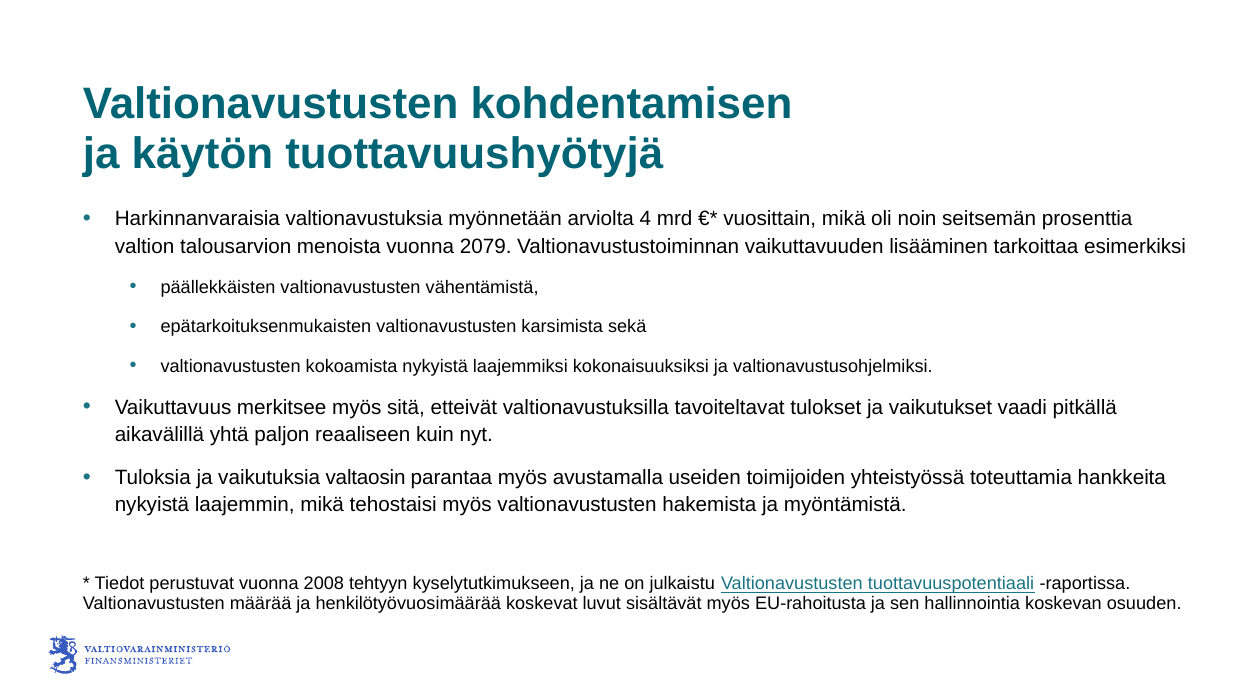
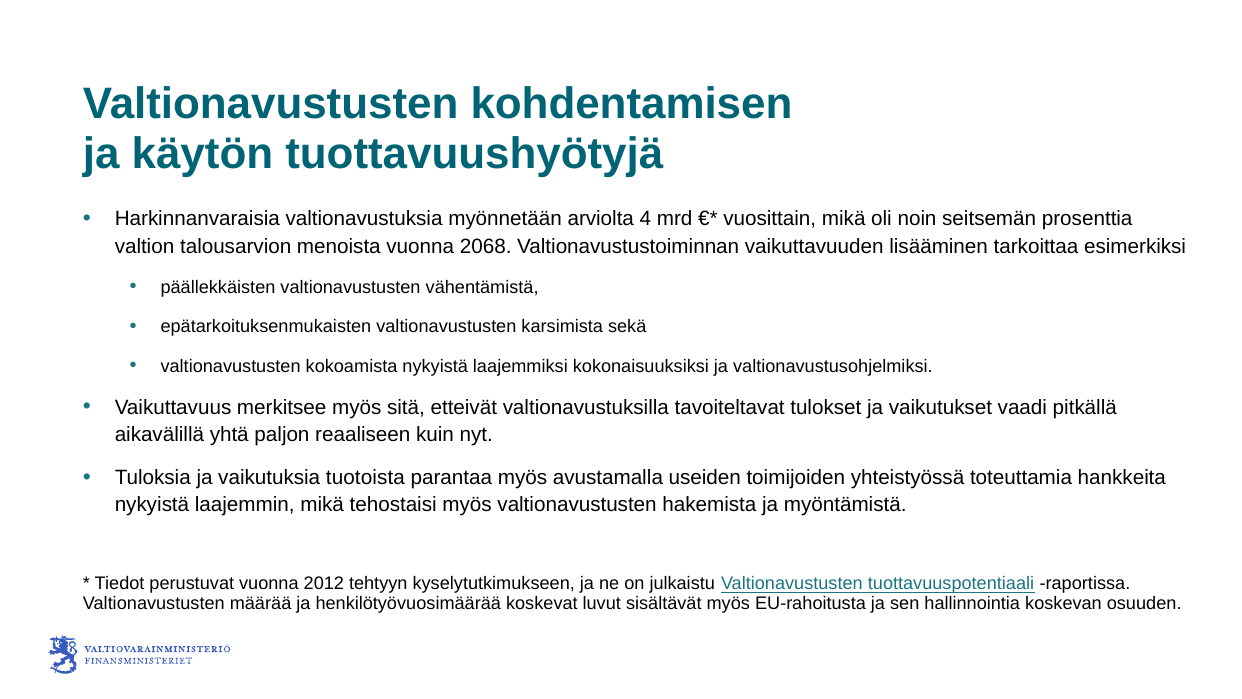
2079: 2079 -> 2068
valtaosin: valtaosin -> tuotoista
2008: 2008 -> 2012
